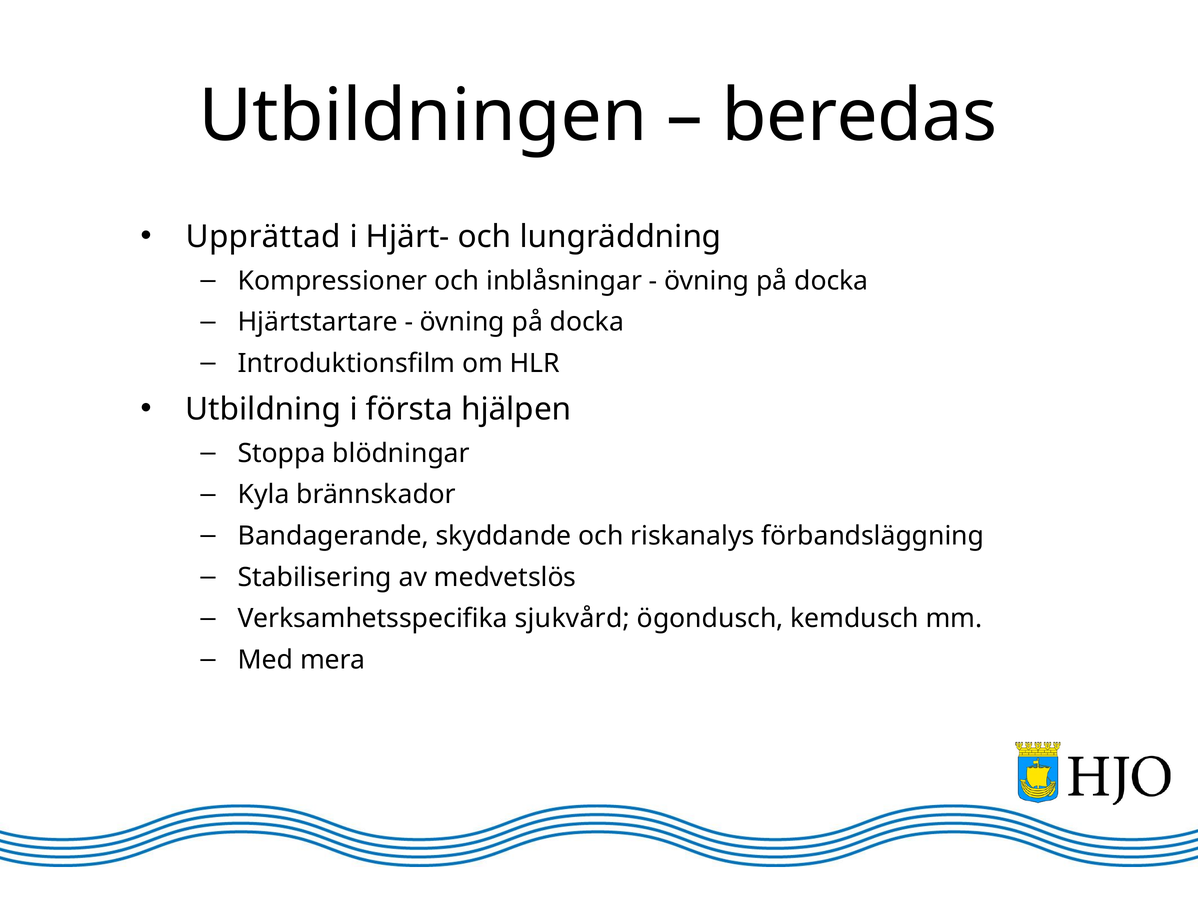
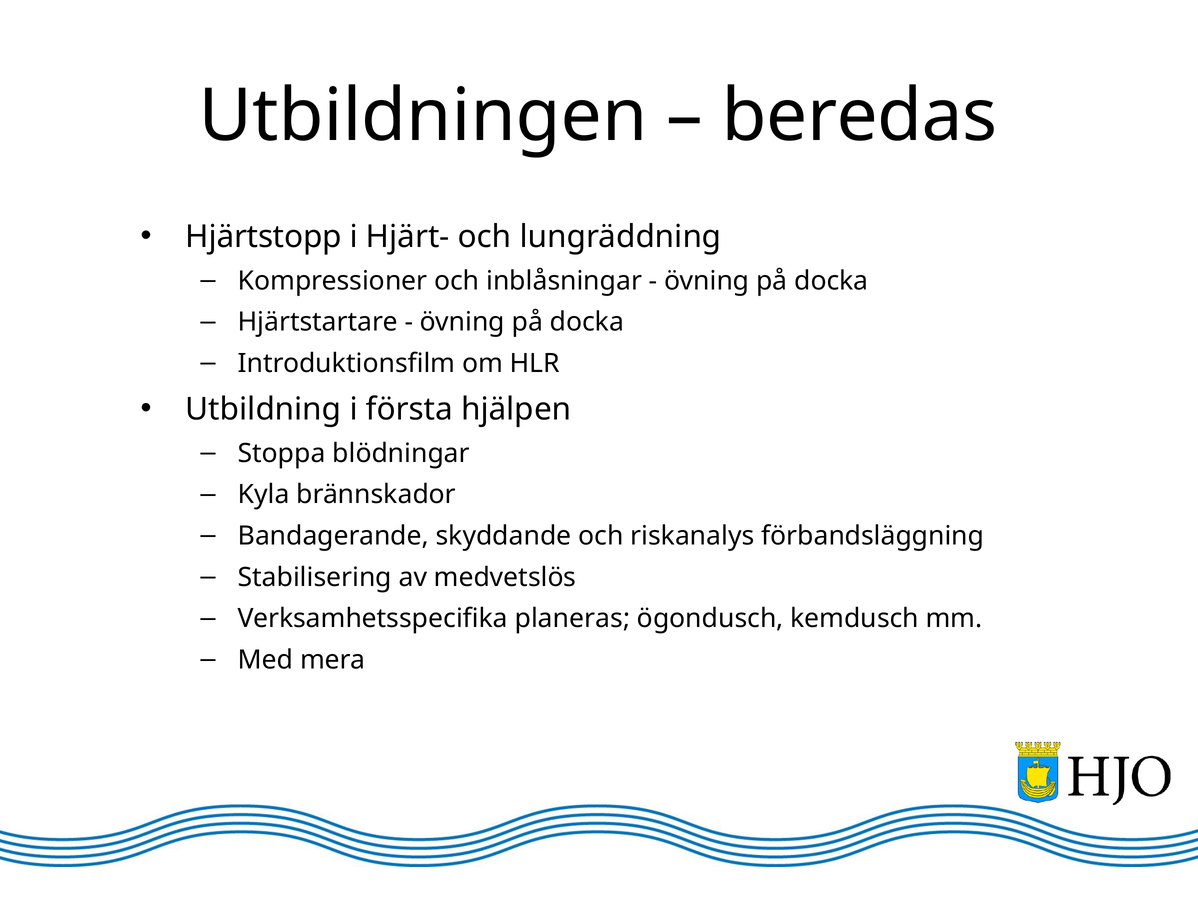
Upprättad: Upprättad -> Hjärtstopp
sjukvård: sjukvård -> planeras
